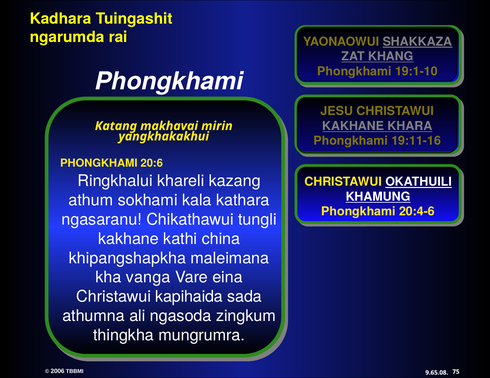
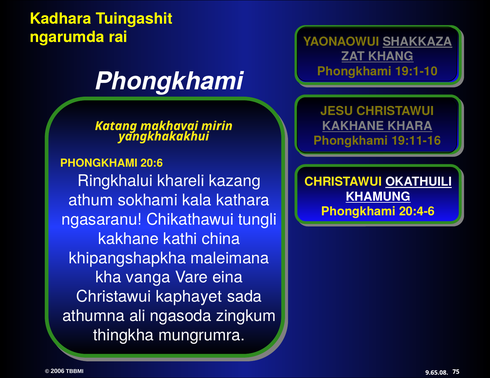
kapihaida: kapihaida -> kaphayet
